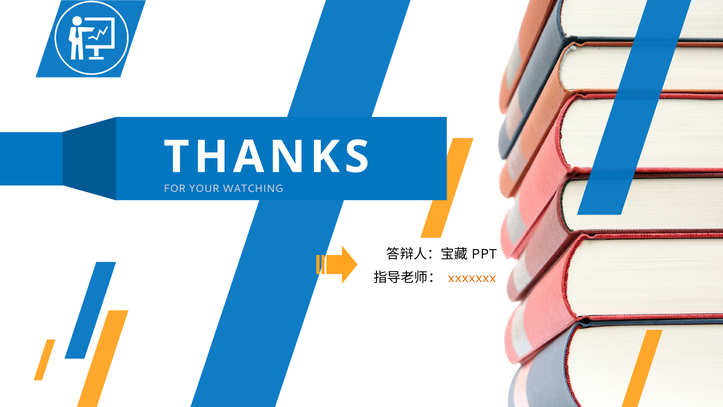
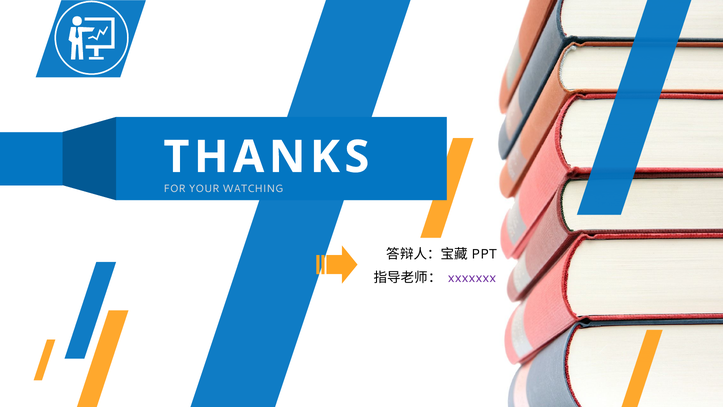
xxxxxxx colour: orange -> purple
